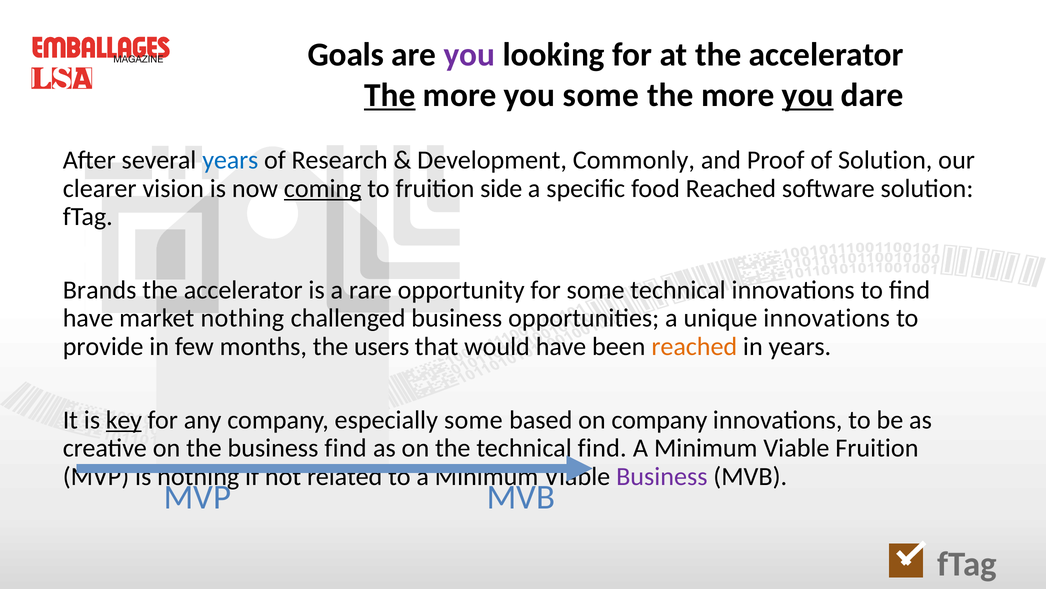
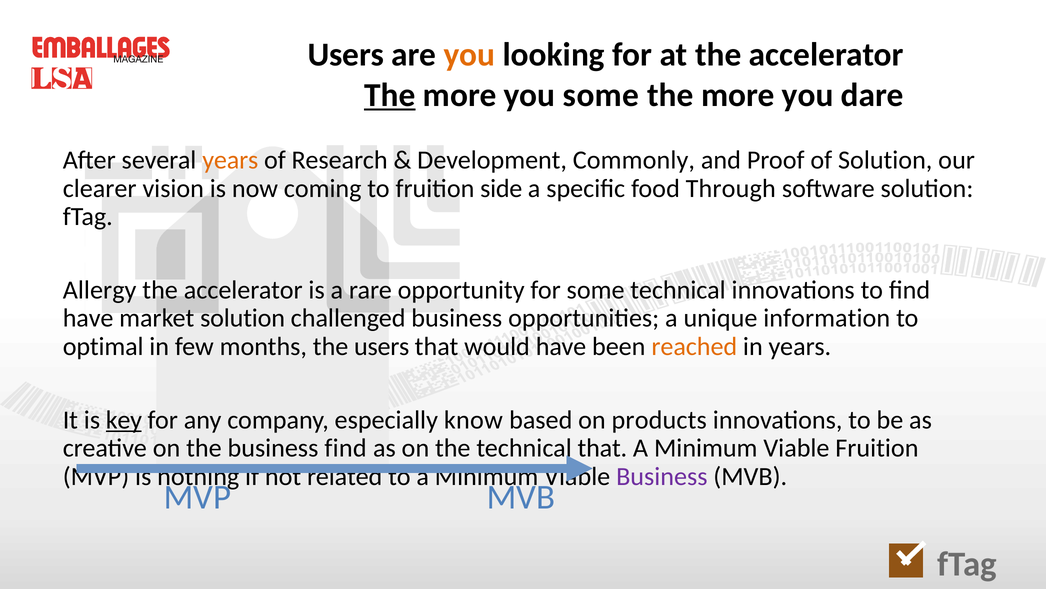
Goals at (346, 55): Goals -> Users
you at (469, 55) colour: purple -> orange
you at (808, 95) underline: present -> none
years at (230, 160) colour: blue -> orange
coming underline: present -> none
food Reached: Reached -> Through
Brands: Brands -> Allergy
market nothing: nothing -> solution
unique innovations: innovations -> information
provide: provide -> optimal
especially some: some -> know
on company: company -> products
technical find: find -> that
